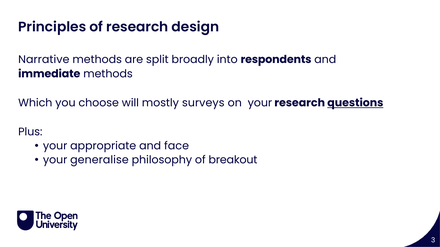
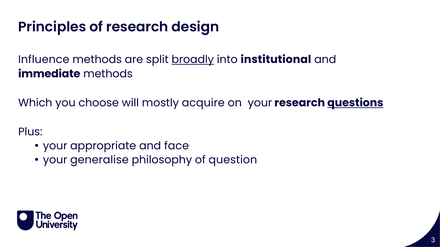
Narrative: Narrative -> Influence
broadly underline: none -> present
respondents: respondents -> institutional
surveys: surveys -> acquire
breakout: breakout -> question
